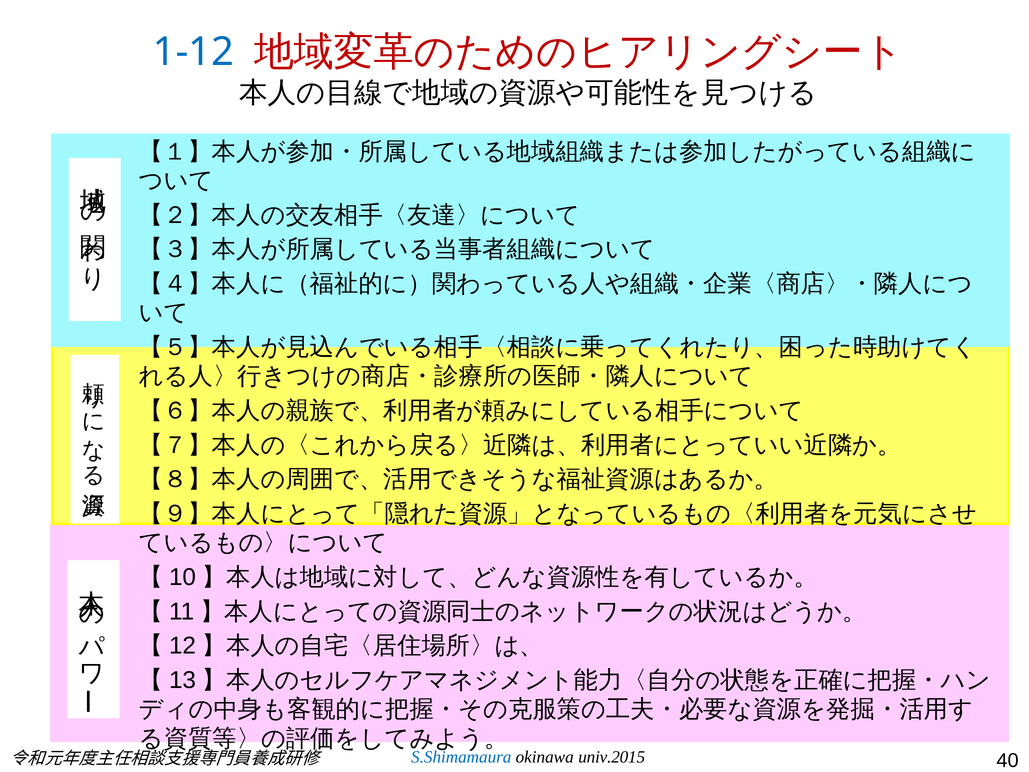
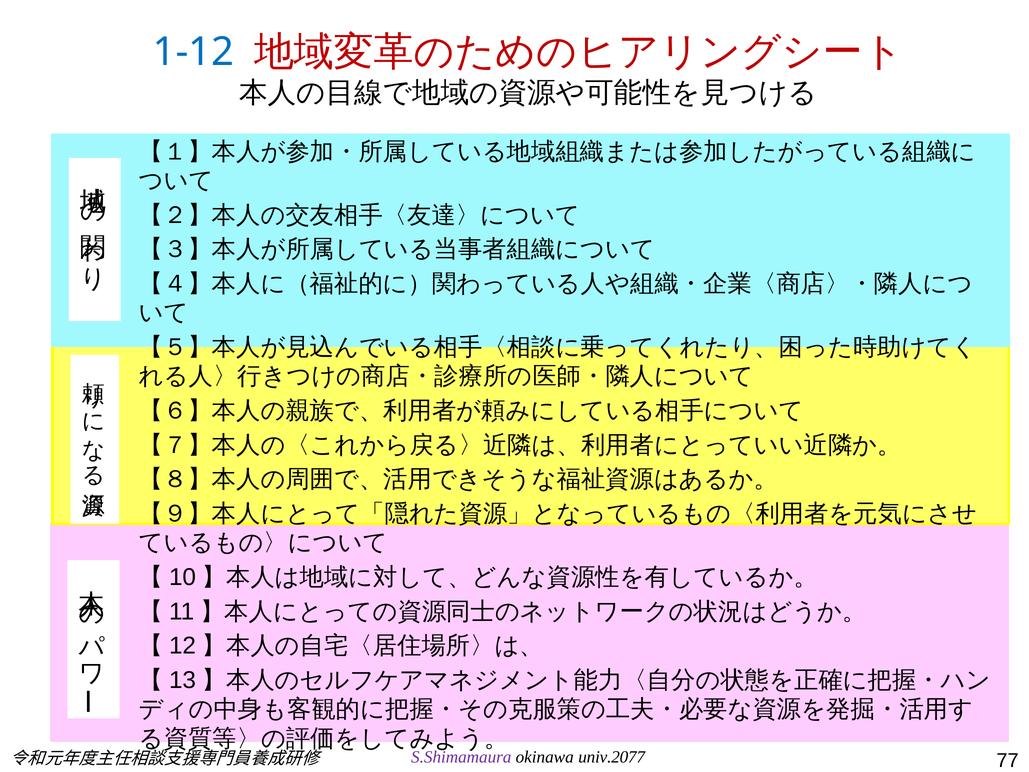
S.Shimamaura colour: blue -> purple
univ.2015: univ.2015 -> univ.2077
40: 40 -> 77
